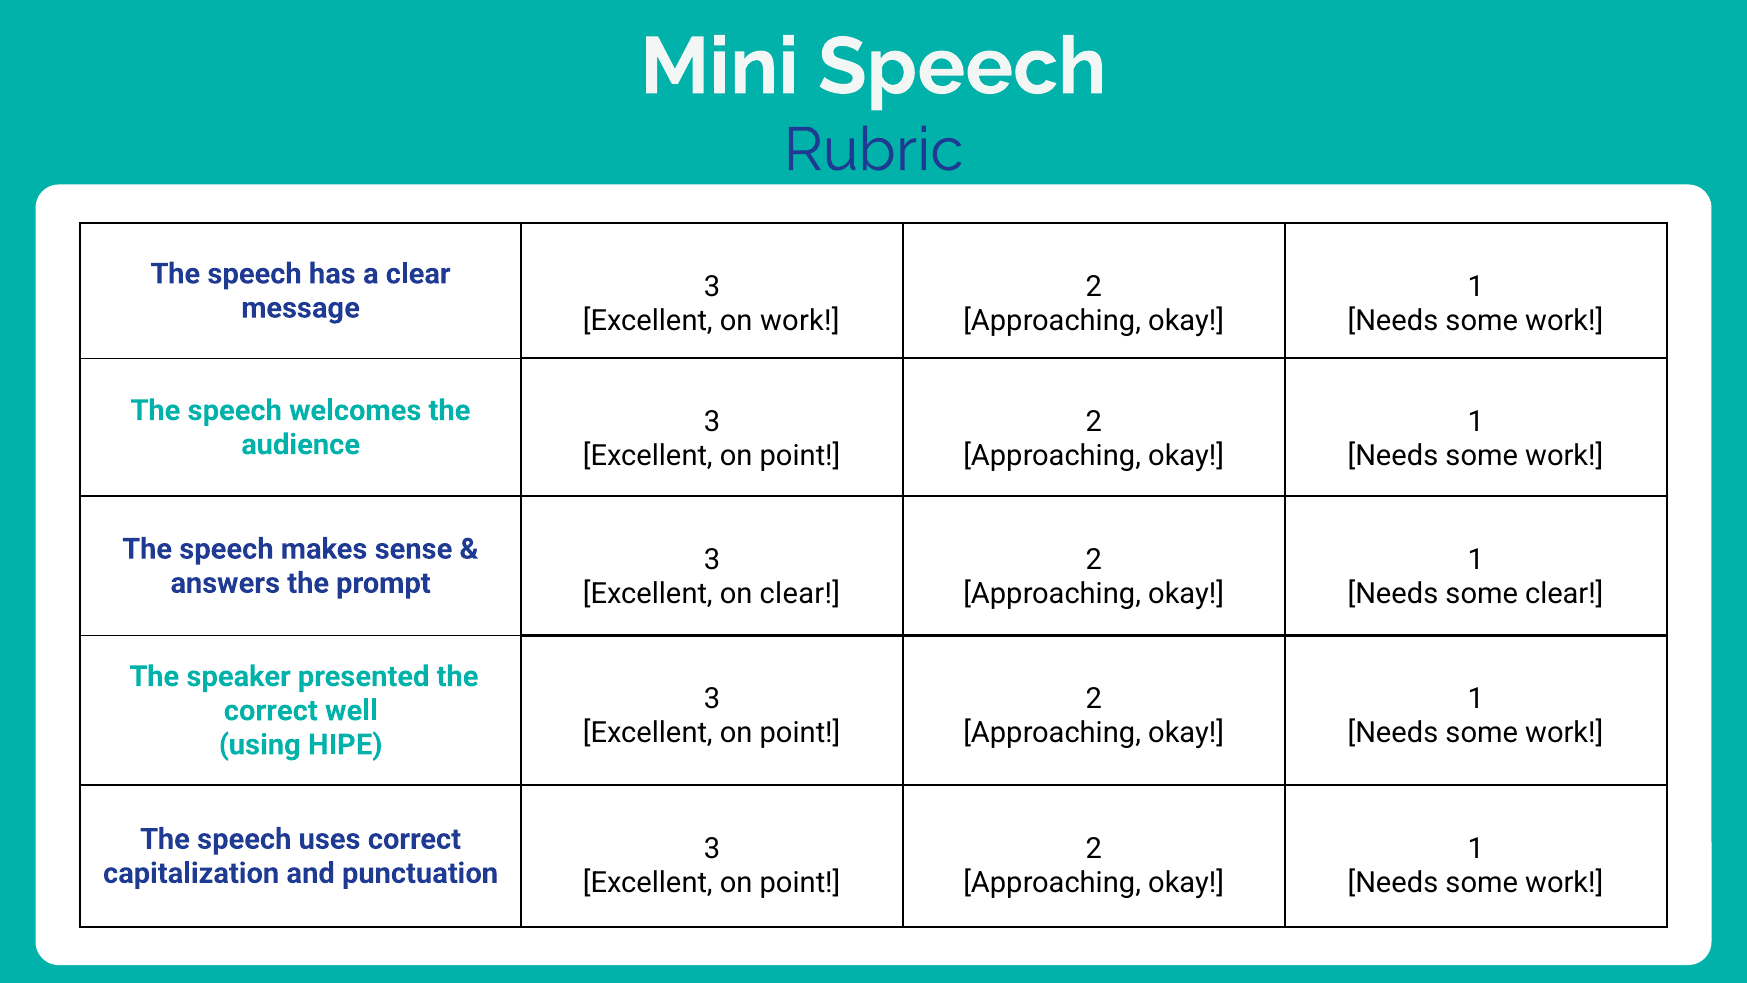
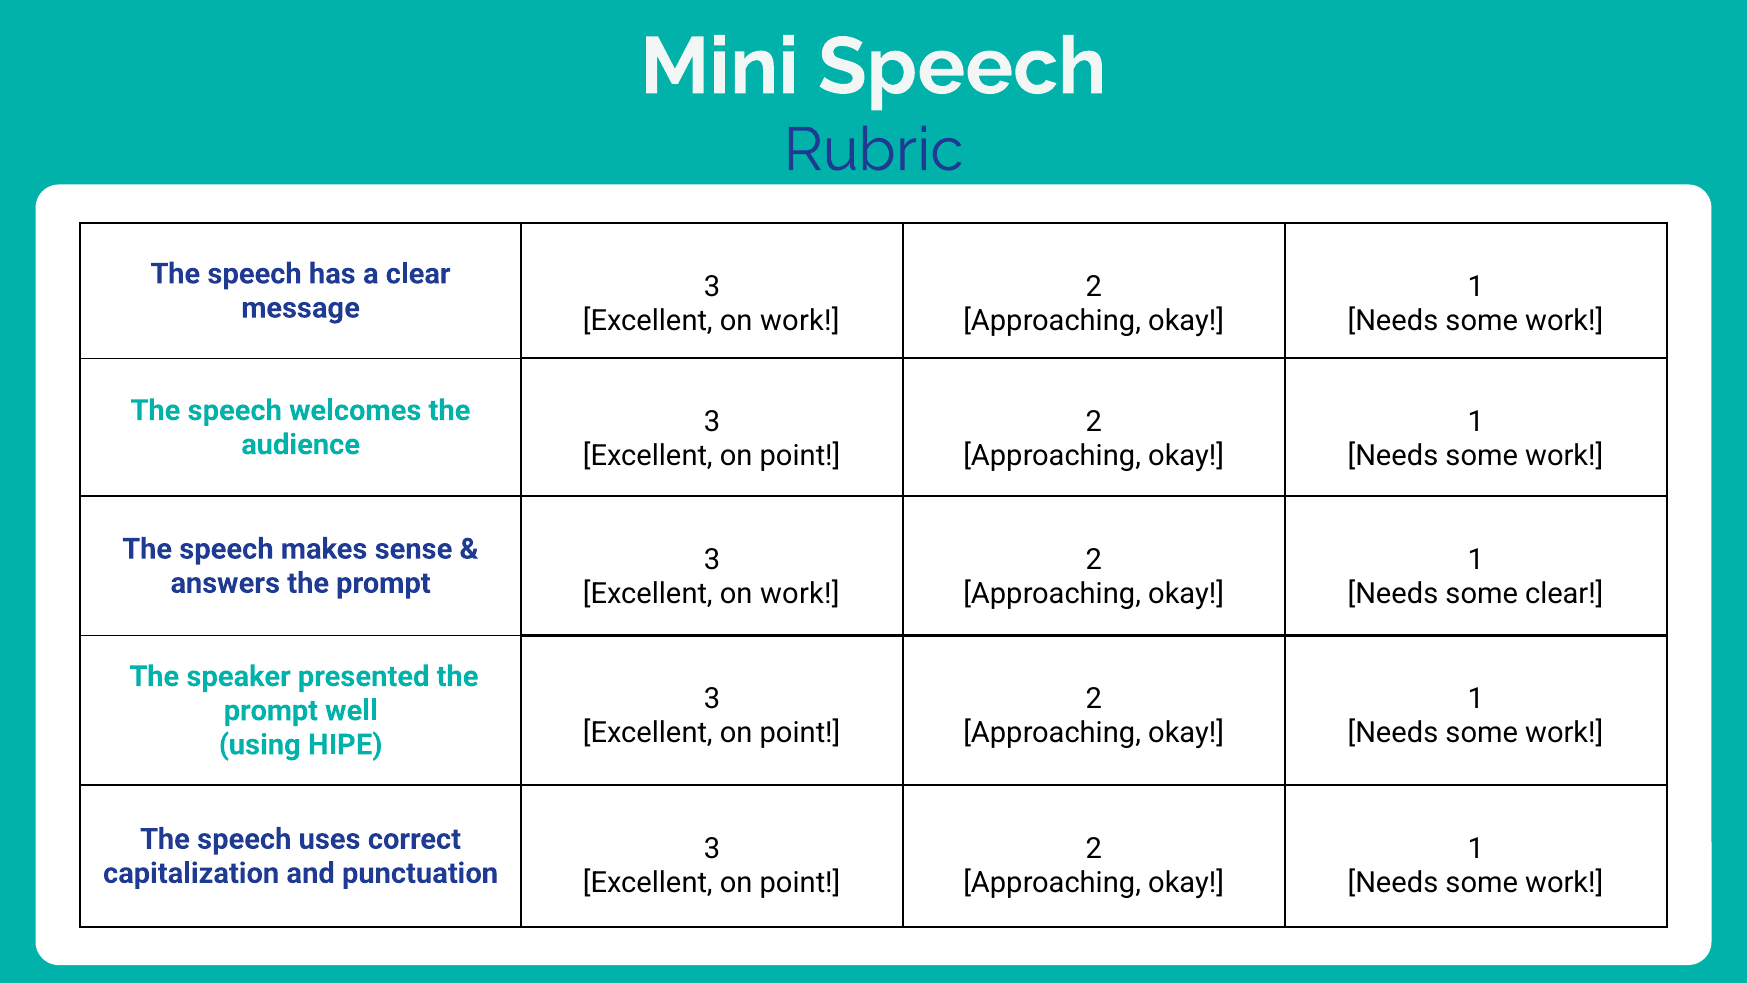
clear at (800, 594): clear -> work
correct at (271, 710): correct -> prompt
